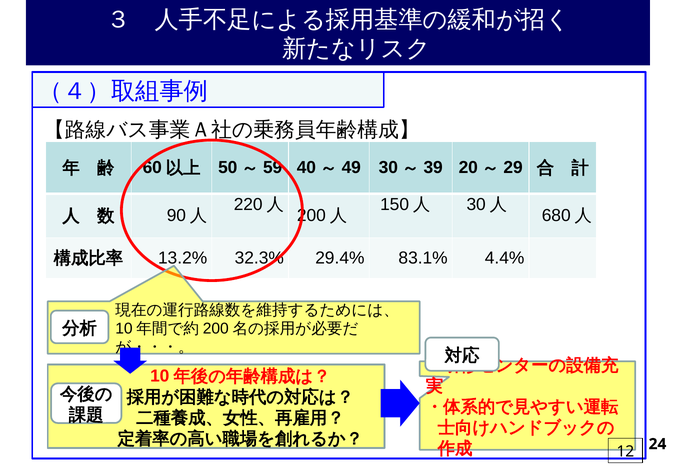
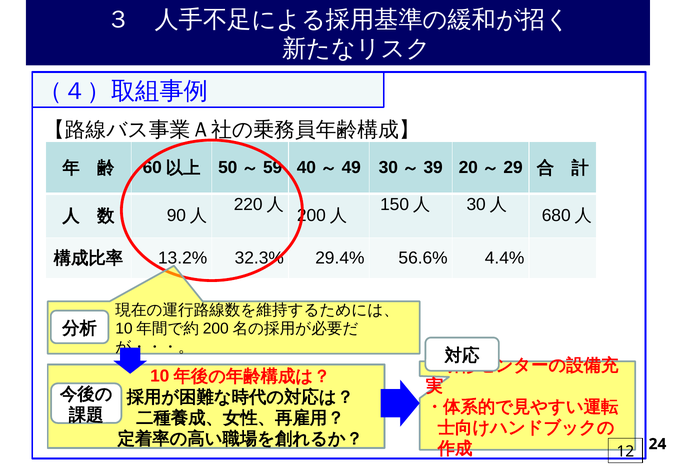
83.1%: 83.1% -> 56.6%
